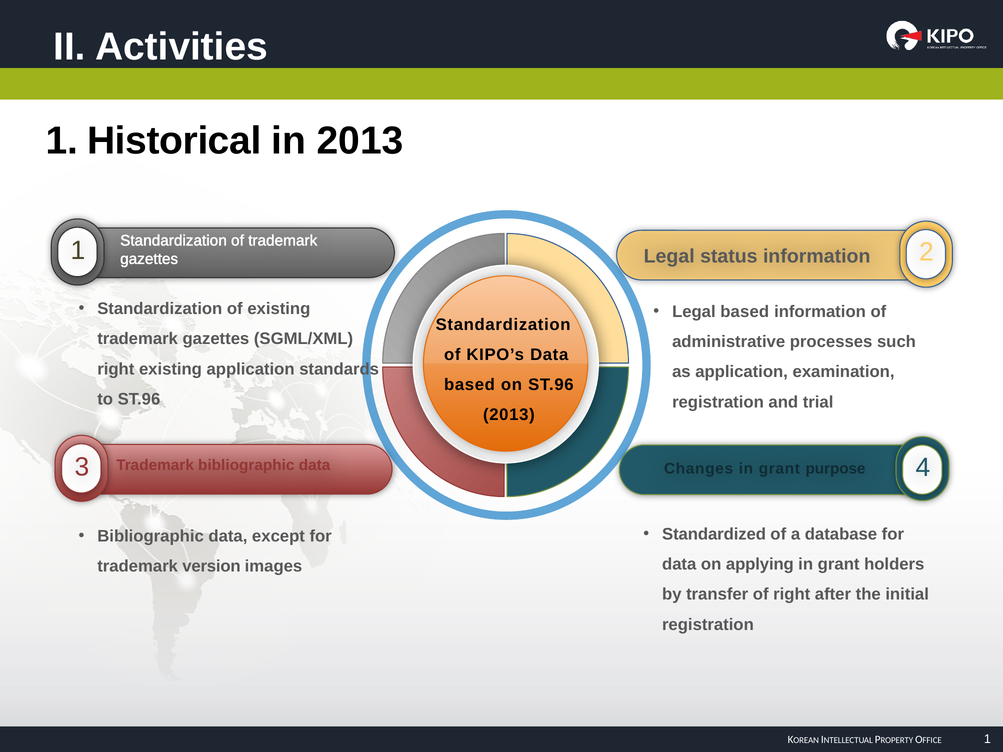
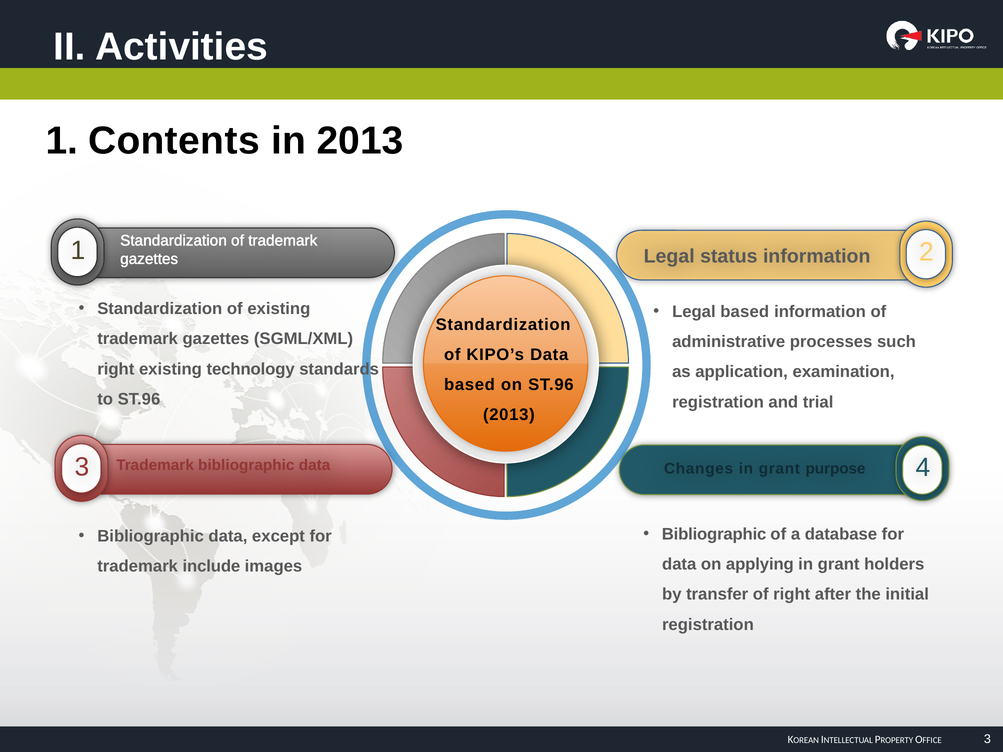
Historical: Historical -> Contents
existing application: application -> technology
Standardized at (714, 534): Standardized -> Bibliographic
version: version -> include
1 at (987, 739): 1 -> 3
